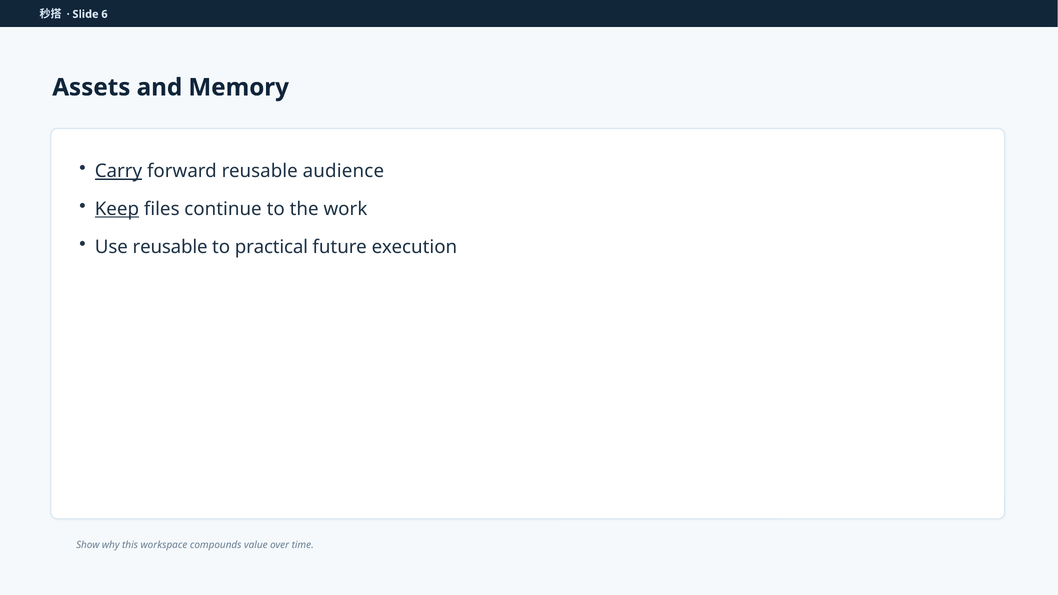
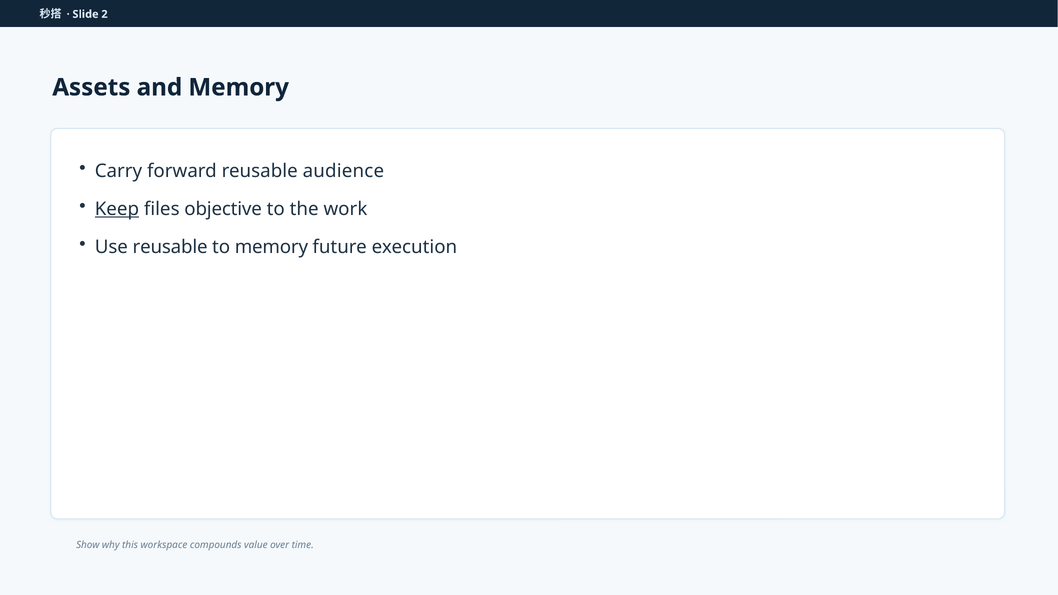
6: 6 -> 2
Carry underline: present -> none
continue: continue -> objective
to practical: practical -> memory
